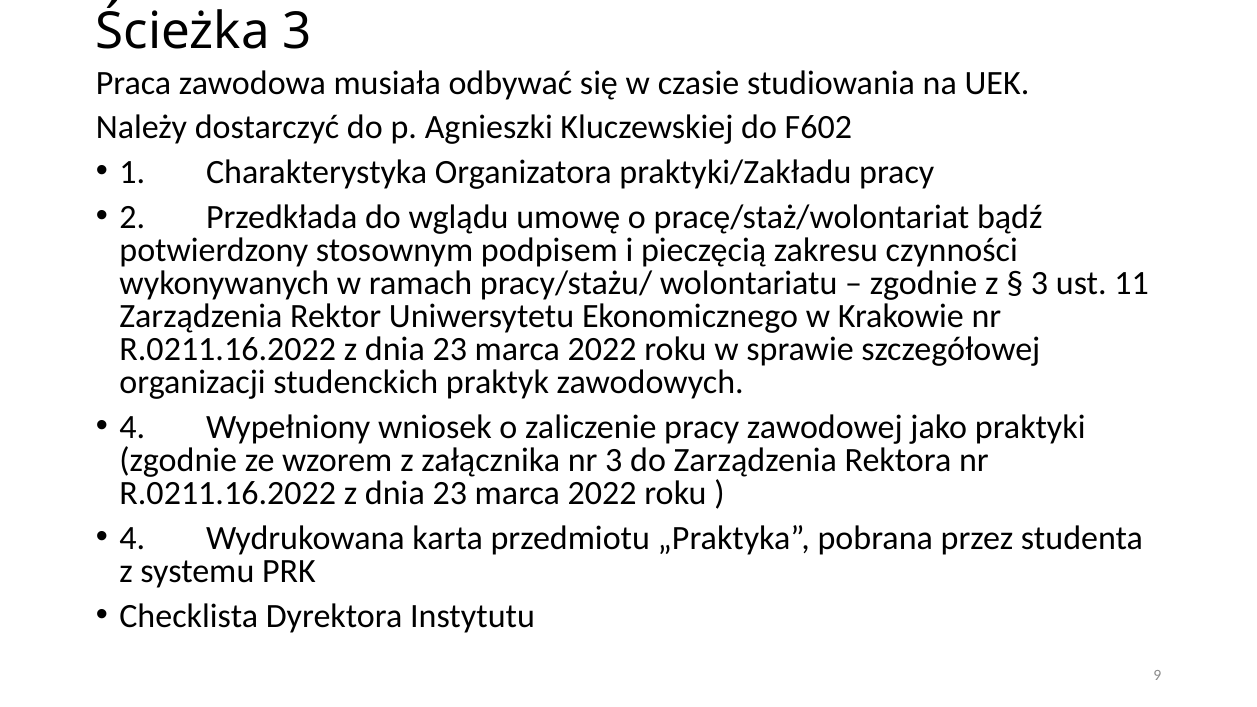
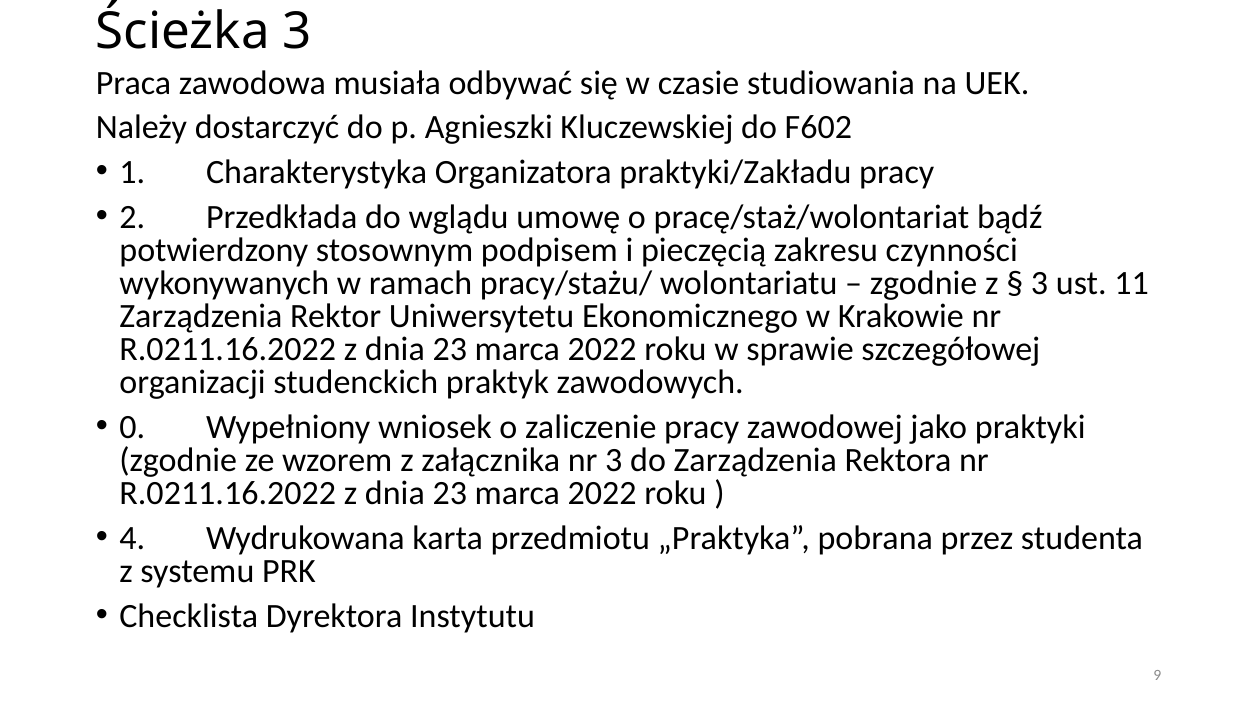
4 at (132, 428): 4 -> 0
